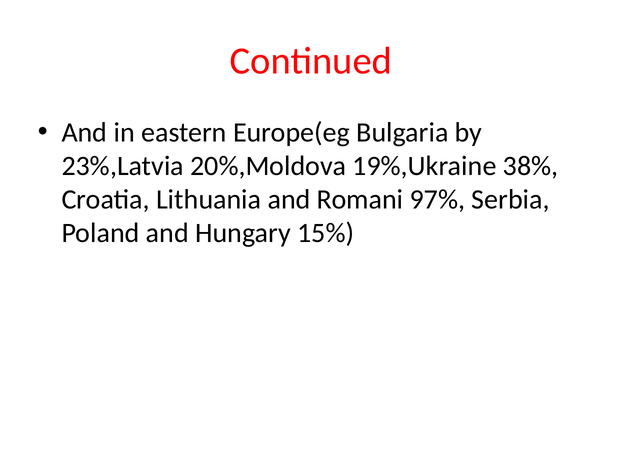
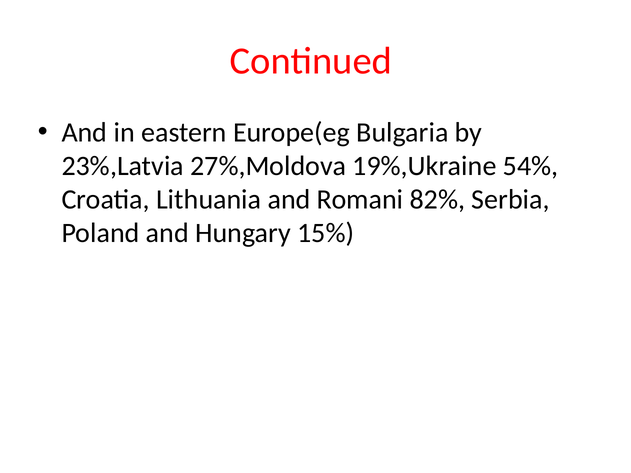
20%,Moldova: 20%,Moldova -> 27%,Moldova
38%: 38% -> 54%
97%: 97% -> 82%
